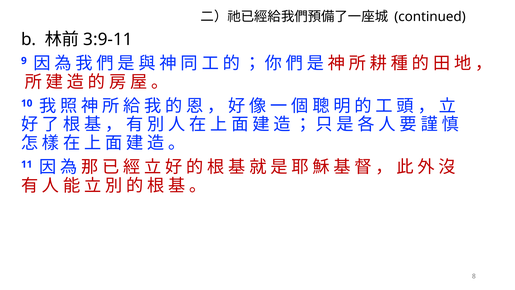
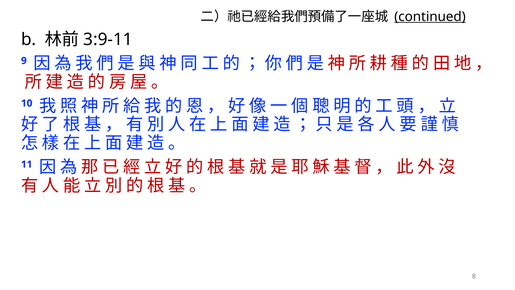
continued underline: none -> present
